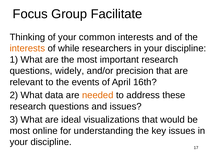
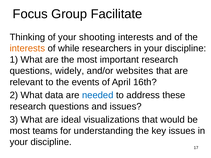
common: common -> shooting
precision: precision -> websites
needed colour: orange -> blue
online: online -> teams
